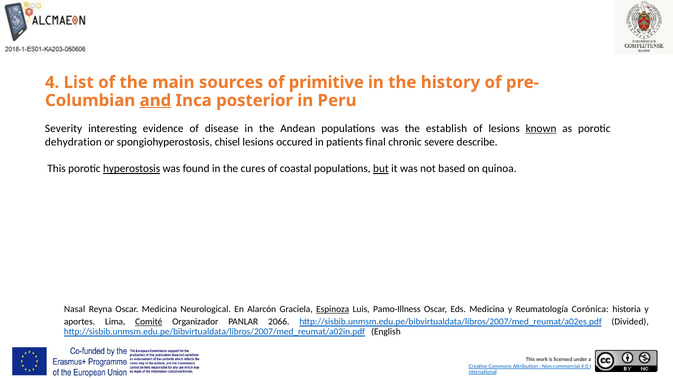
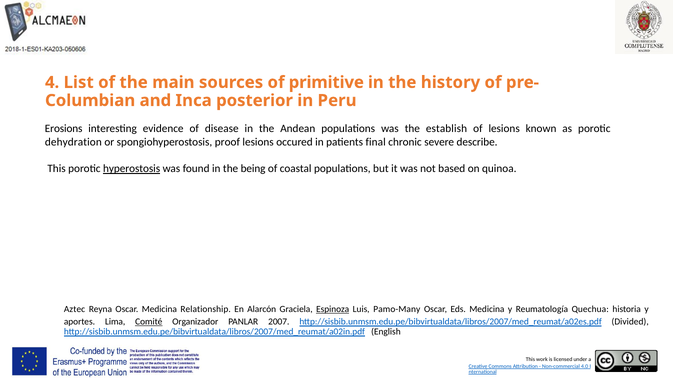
and underline: present -> none
Severity: Severity -> Erosions
known underline: present -> none
chisel: chisel -> proof
cures: cures -> being
but underline: present -> none
Nasal: Nasal -> Aztec
Neurological: Neurological -> Relationship
Pamo-Illness: Pamo-Illness -> Pamo-Many
Corónica: Corónica -> Quechua
2066: 2066 -> 2007
